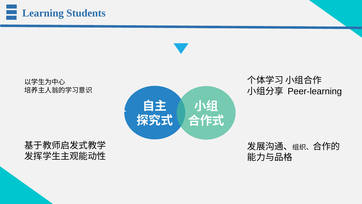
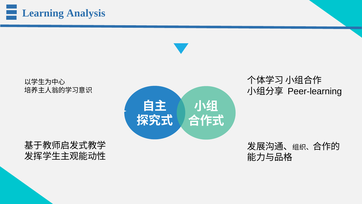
Students: Students -> Analysis
